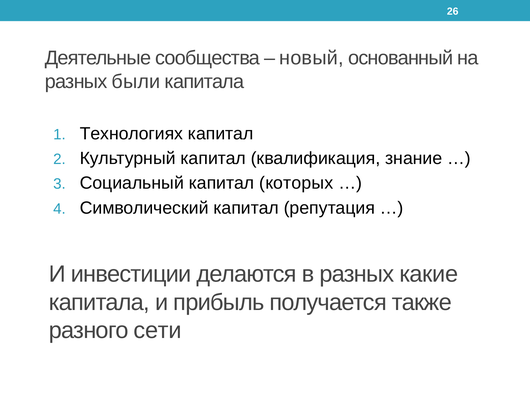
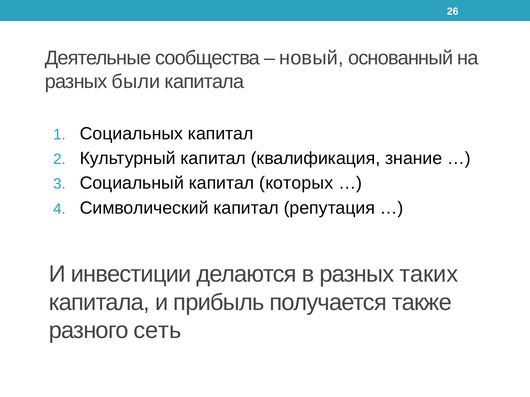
Технологиях: Технологиях -> Социальных
какие: какие -> таких
сети: сети -> сеть
